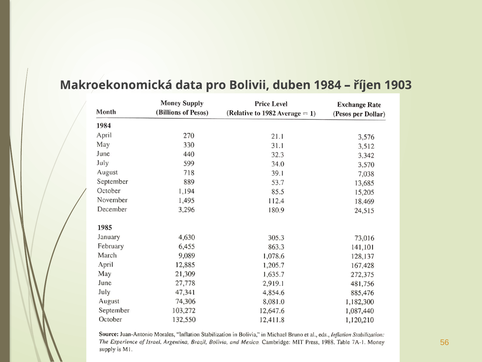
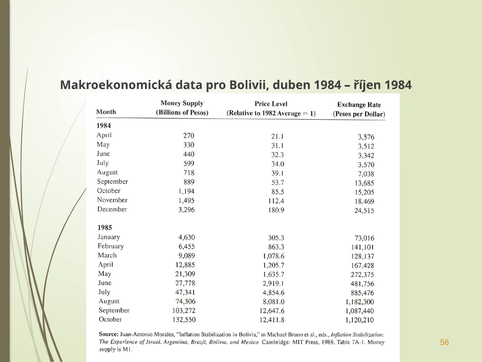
1903 at (398, 85): 1903 -> 1984
